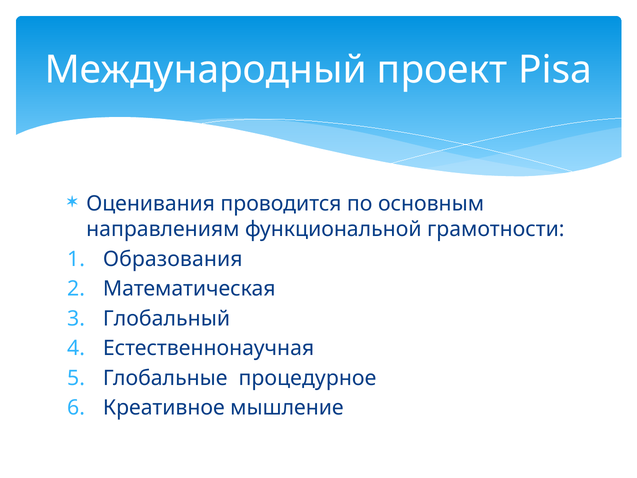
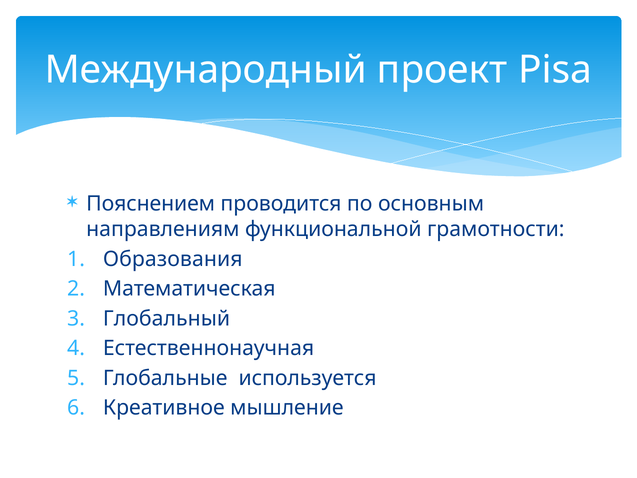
Оценивания: Оценивания -> Пояснением
процедурное: процедурное -> используется
